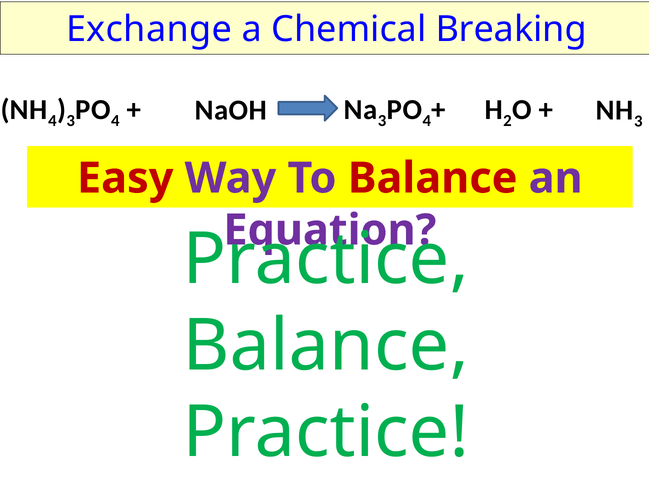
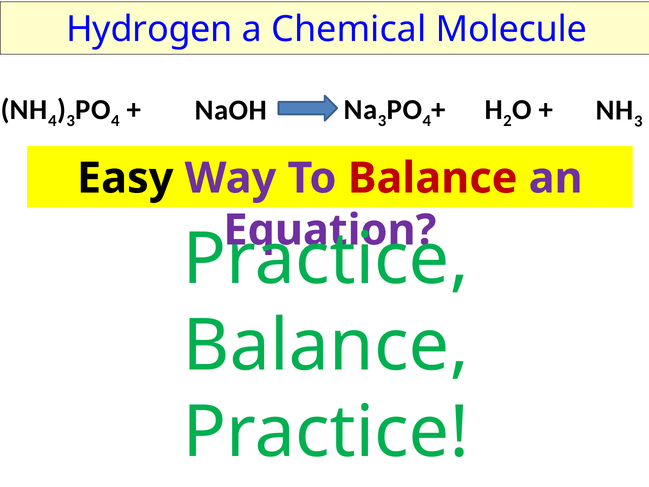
Exchange: Exchange -> Hydrogen
Breaking: Breaking -> Molecule
Easy colour: red -> black
